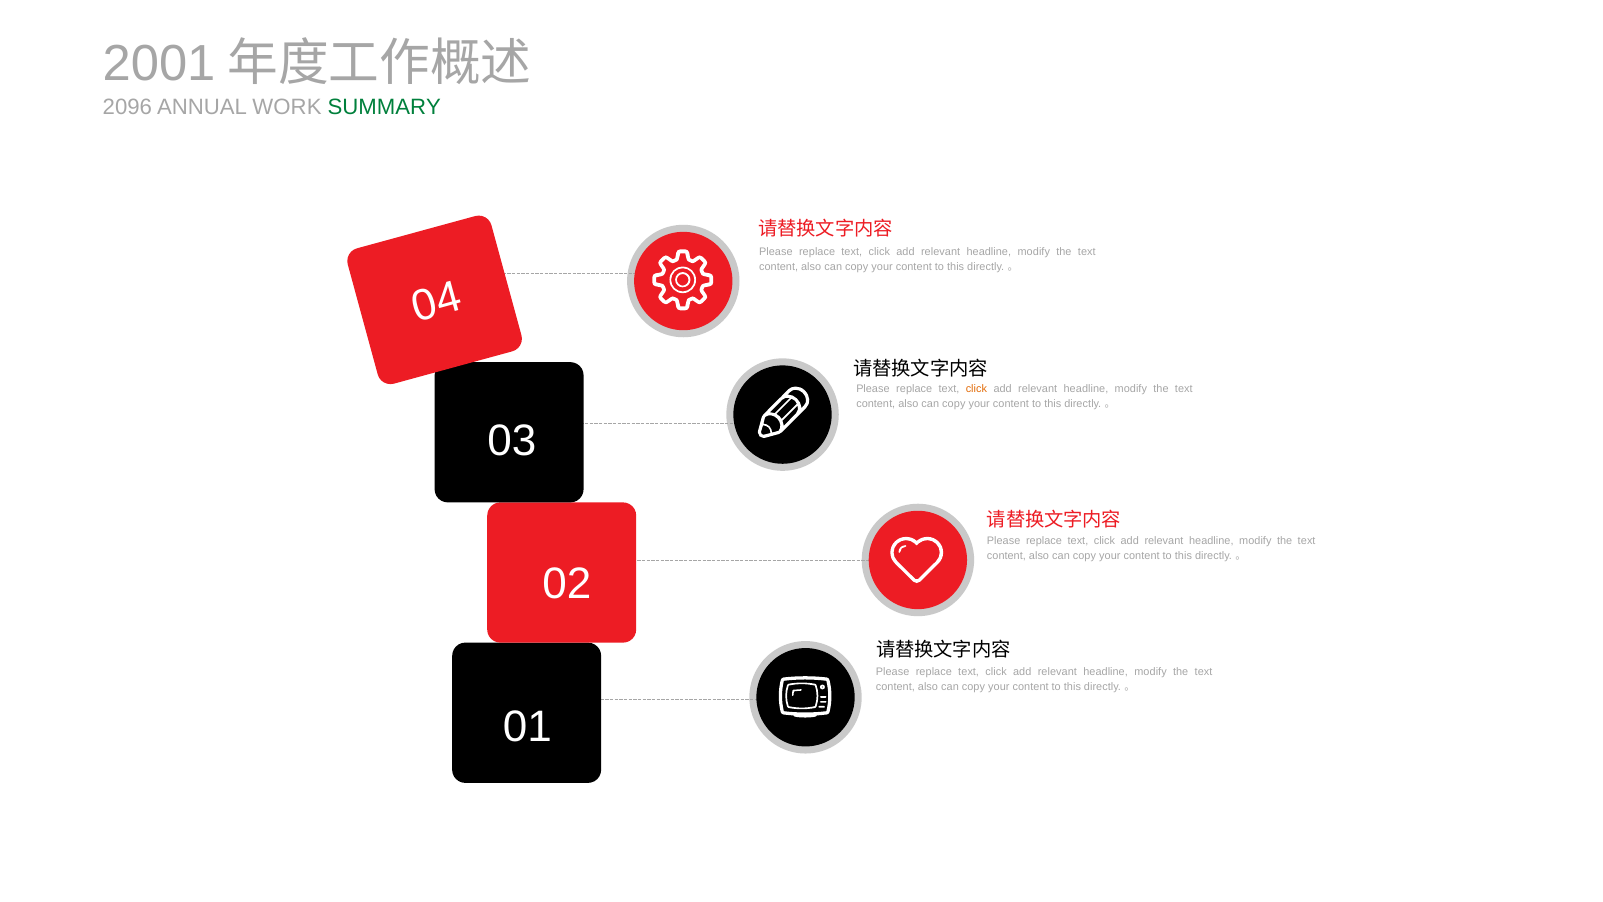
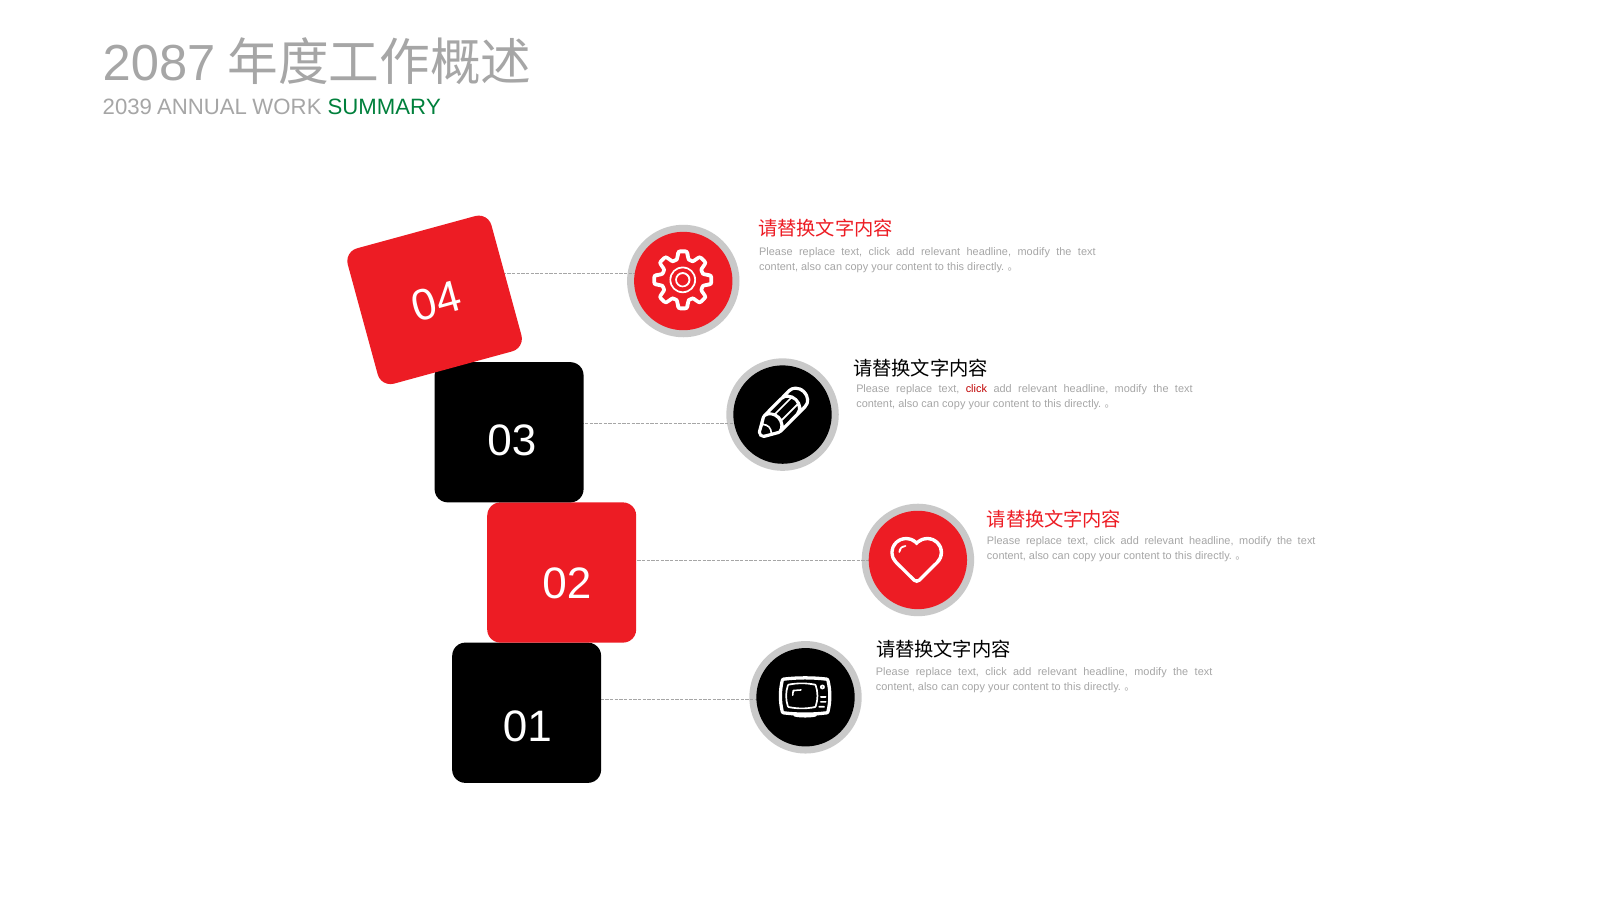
2001: 2001 -> 2087
2096: 2096 -> 2039
click at (976, 388) colour: orange -> red
